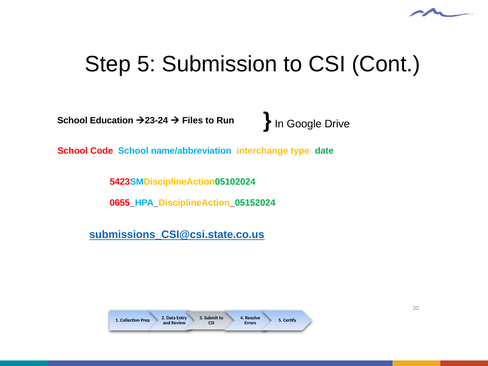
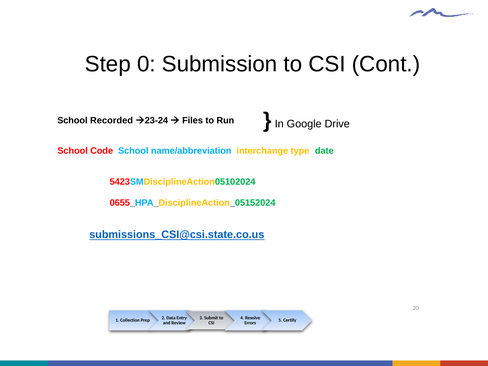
Step 5: 5 -> 0
Education: Education -> Recorded
